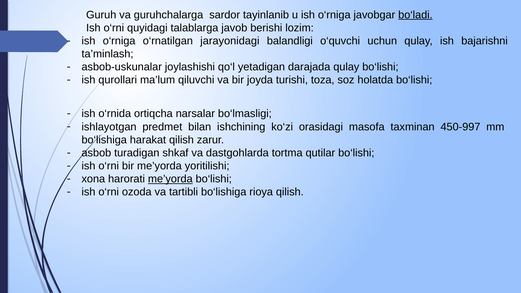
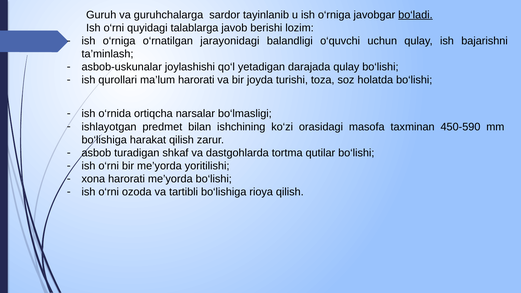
ma’lum qiluvchi: qiluvchi -> harorati
450-997: 450-997 -> 450-590
me’yorda at (170, 179) underline: present -> none
